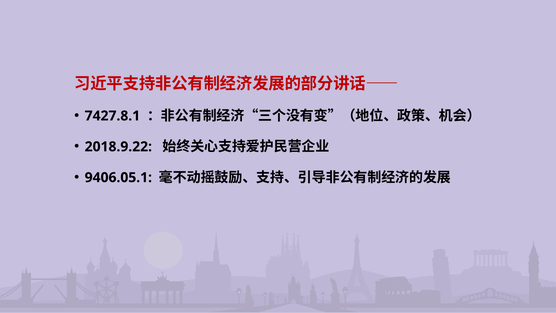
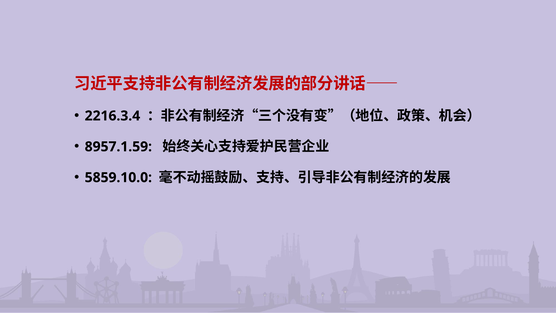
7427.8.1: 7427.8.1 -> 2216.3.4
2018.9.22: 2018.9.22 -> 8957.1.59
9406.05.1: 9406.05.1 -> 5859.10.0
